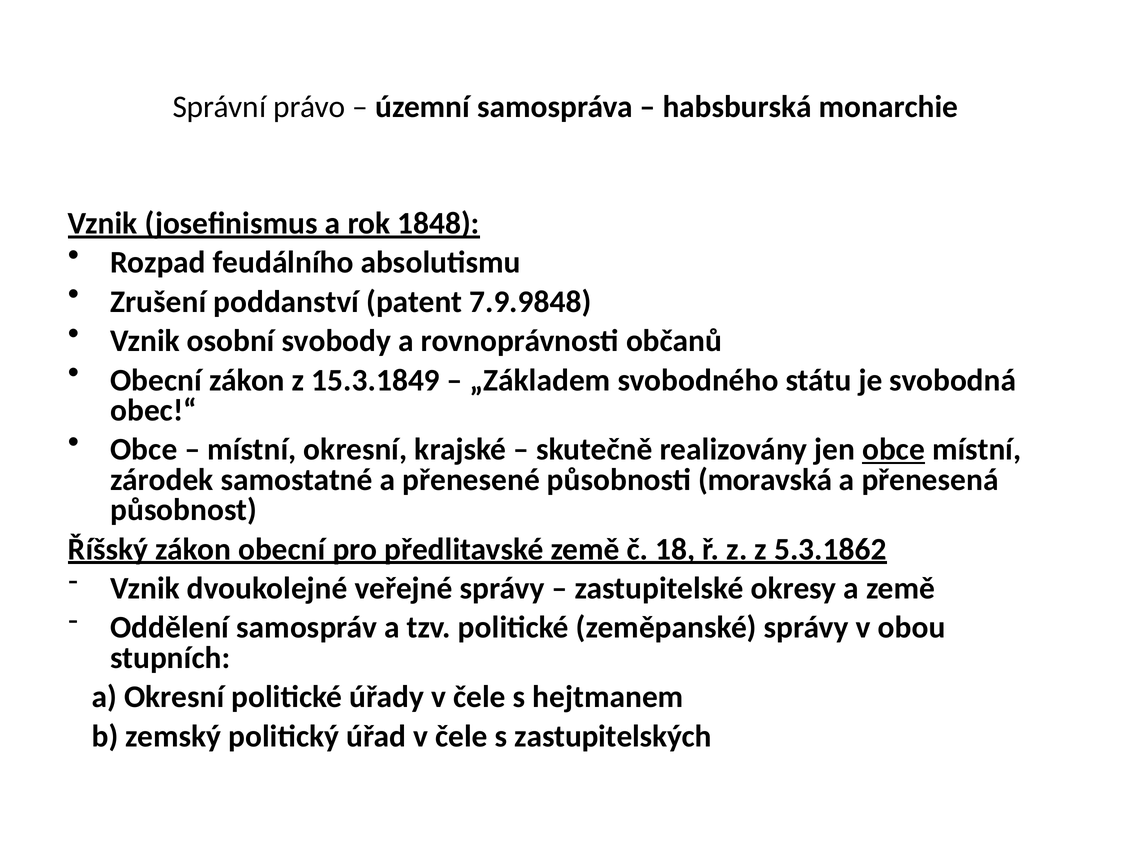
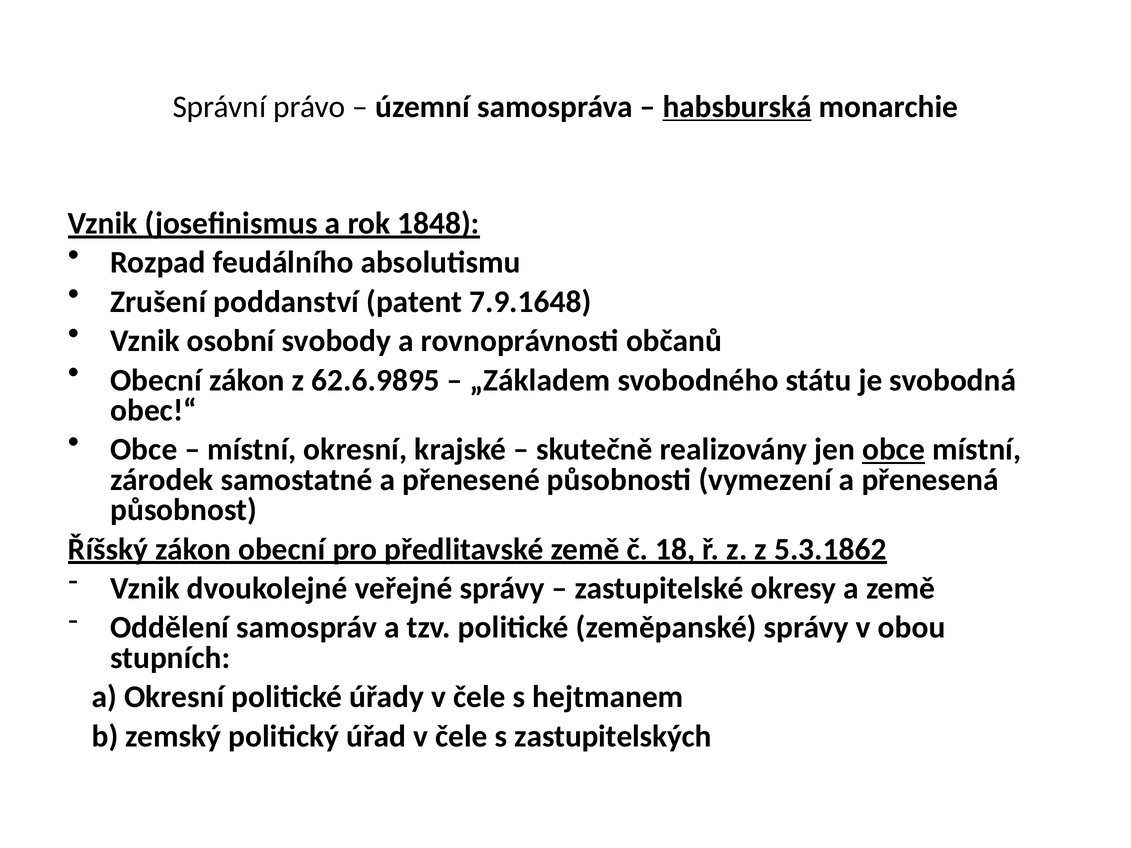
habsburská underline: none -> present
7.9.9848: 7.9.9848 -> 7.9.1648
15.3.1849: 15.3.1849 -> 62.6.9895
moravská: moravská -> vymezení
